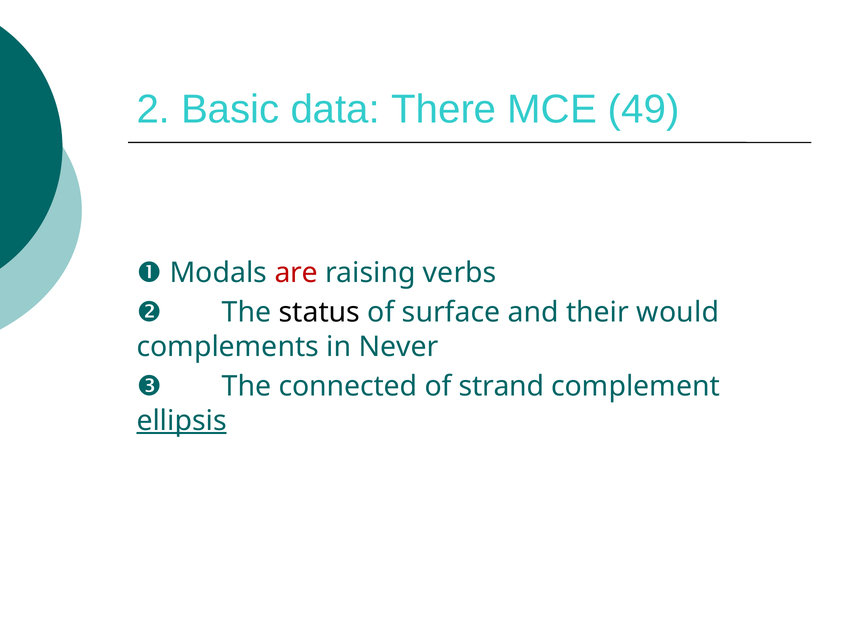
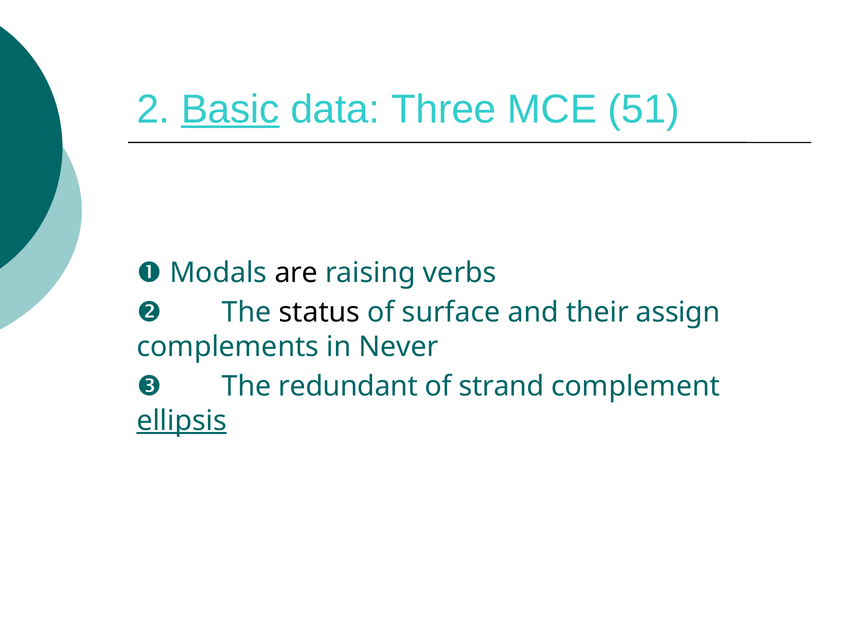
Basic underline: none -> present
There: There -> Three
49: 49 -> 51
are colour: red -> black
would: would -> assign
connected: connected -> redundant
